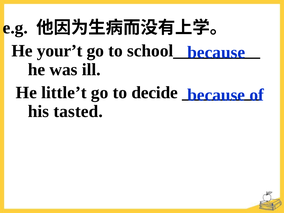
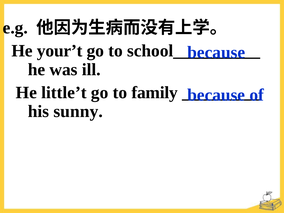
decide: decide -> family
tasted: tasted -> sunny
